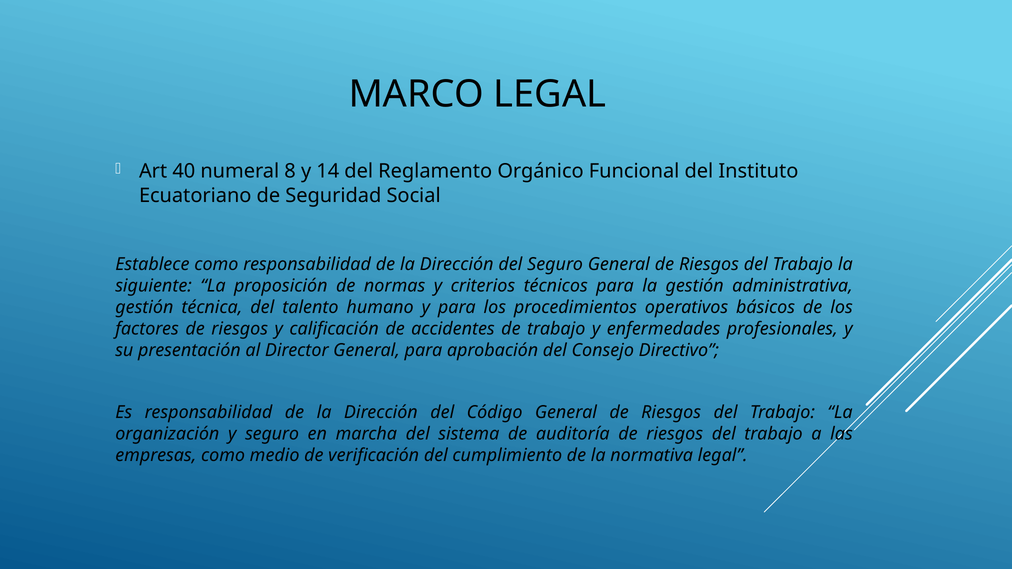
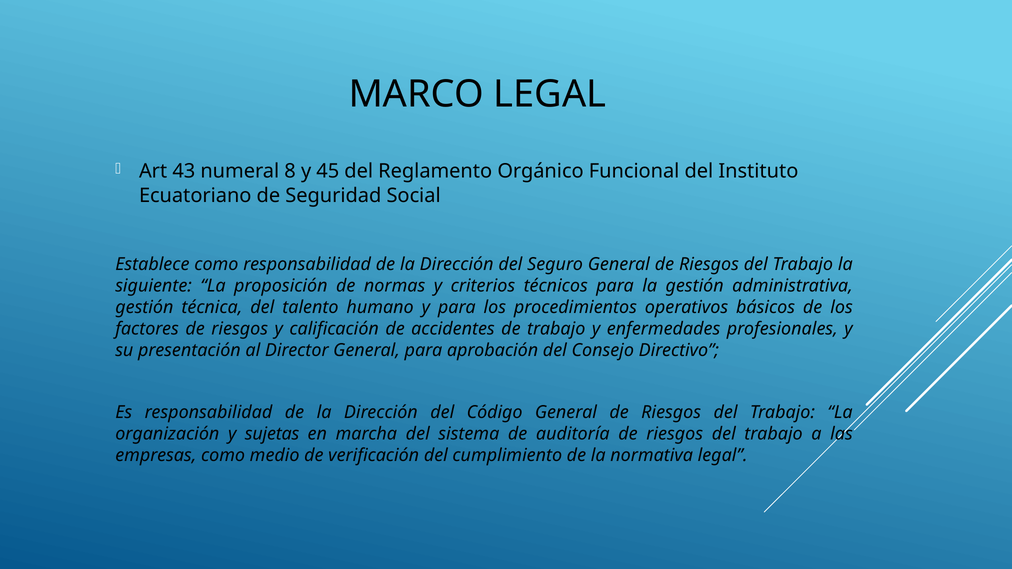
40: 40 -> 43
14: 14 -> 45
y seguro: seguro -> sujetas
